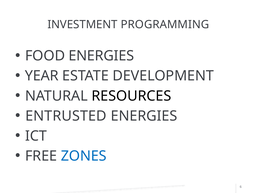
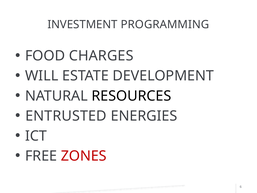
FOOD ENERGIES: ENERGIES -> CHARGES
YEAR: YEAR -> WILL
ZONES colour: blue -> red
